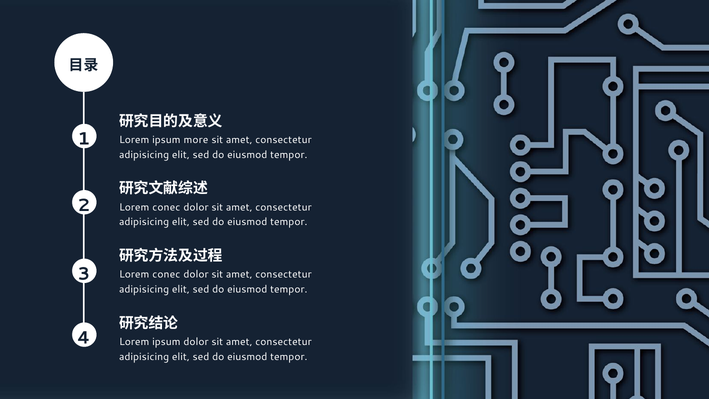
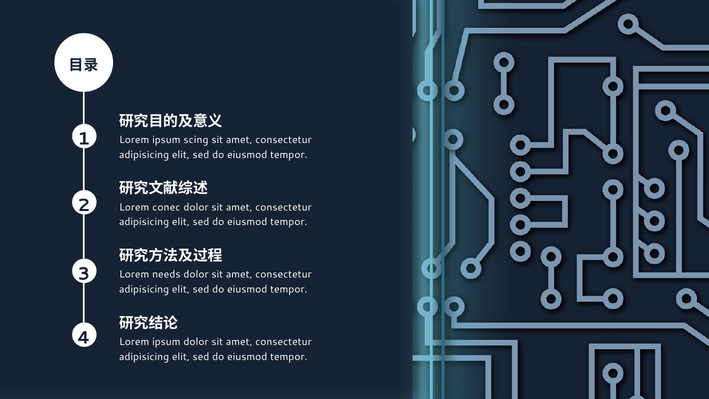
more: more -> scing
conec at (166, 274): conec -> needs
